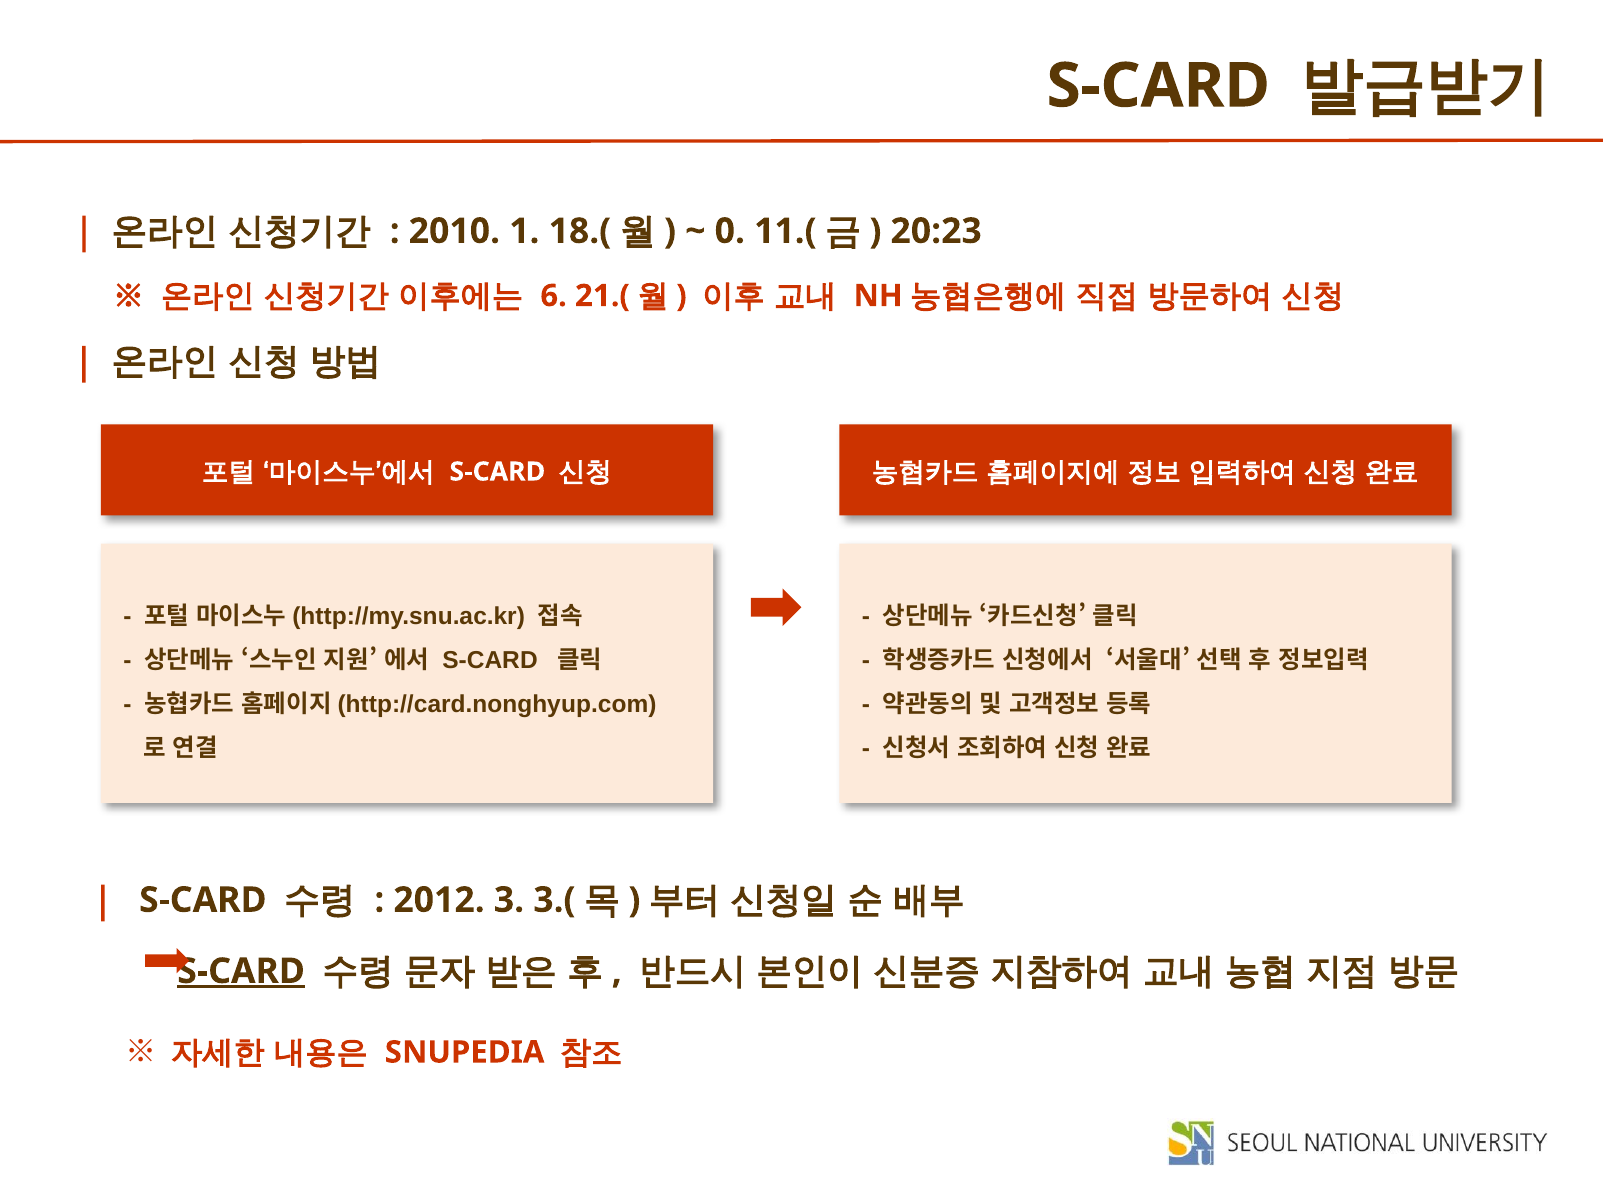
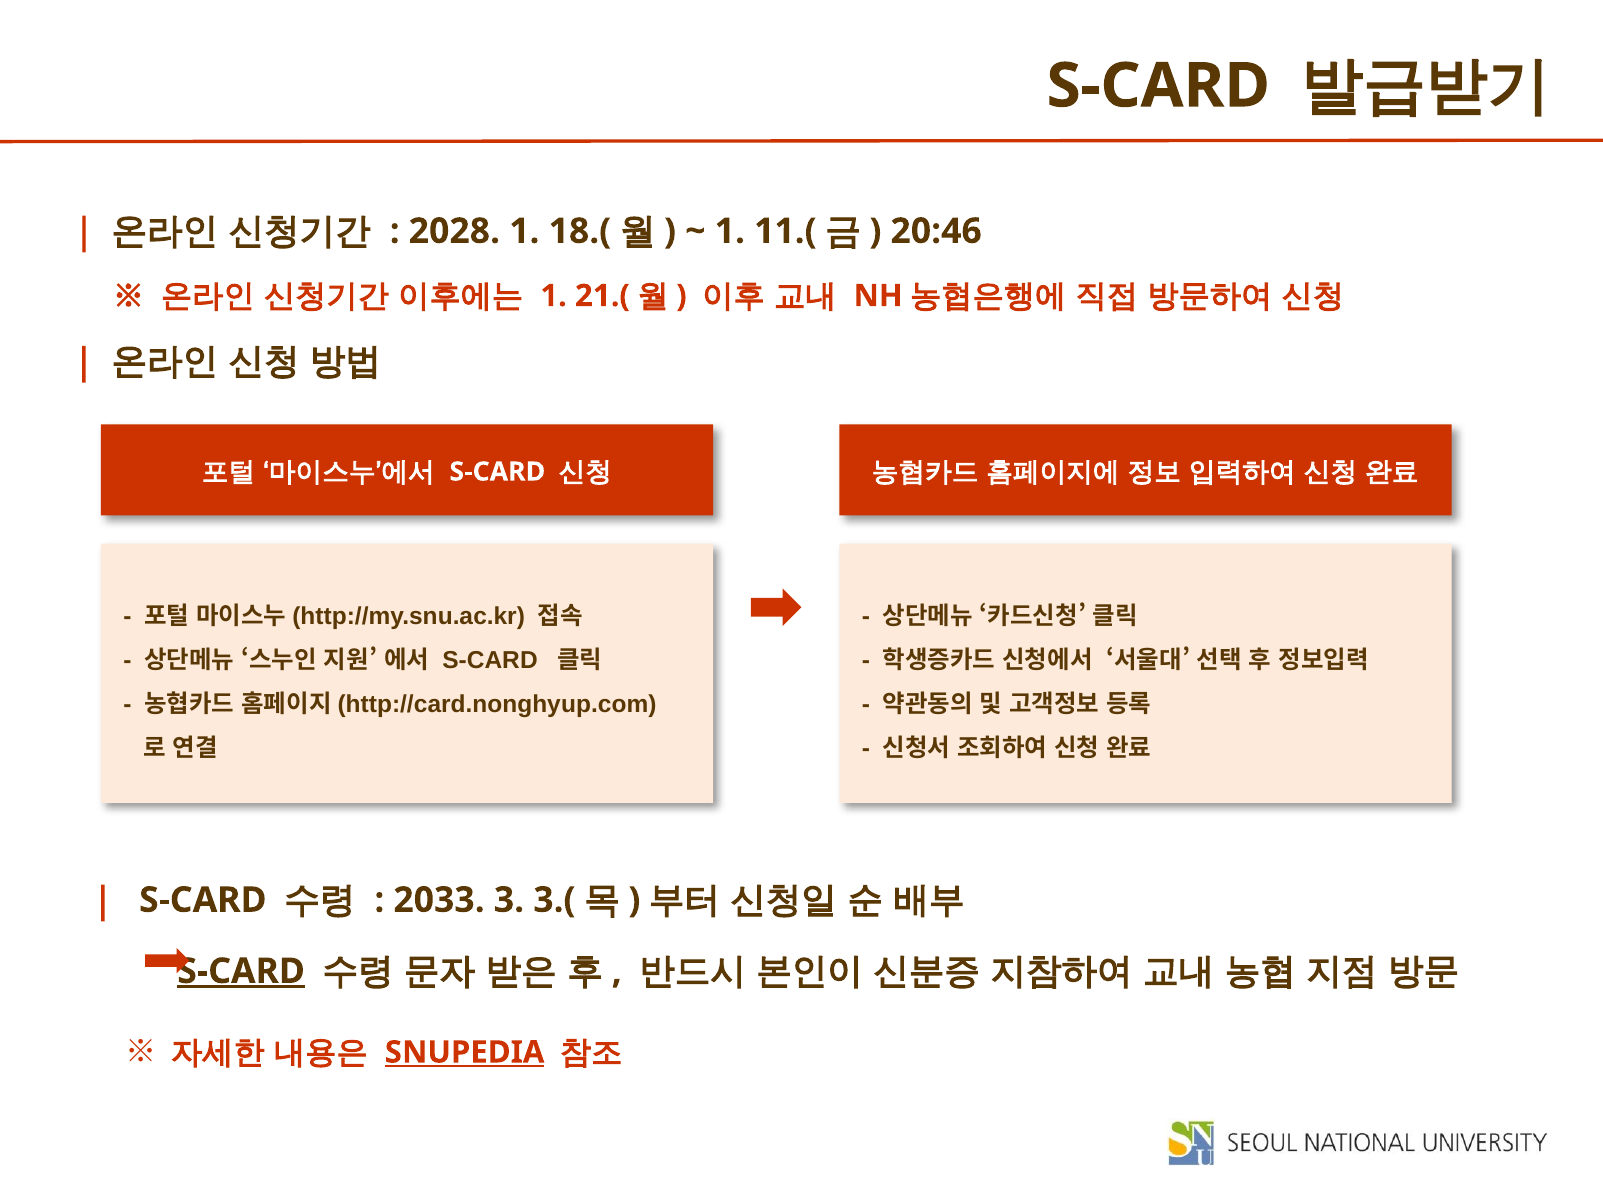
2010: 2010 -> 2028
0 at (730, 231): 0 -> 1
20:23: 20:23 -> 20:46
6 at (554, 296): 6 -> 1
2012: 2012 -> 2033
SNUPEDIA underline: none -> present
